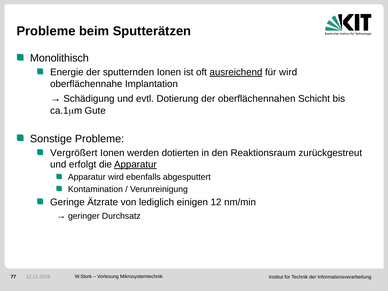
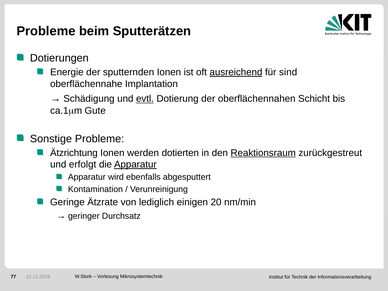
Monolithisch: Monolithisch -> Dotierungen
für wird: wird -> sind
evtl underline: none -> present
Vergrößert: Vergrößert -> Ätzrichtung
Reaktionsraum underline: none -> present
12: 12 -> 20
